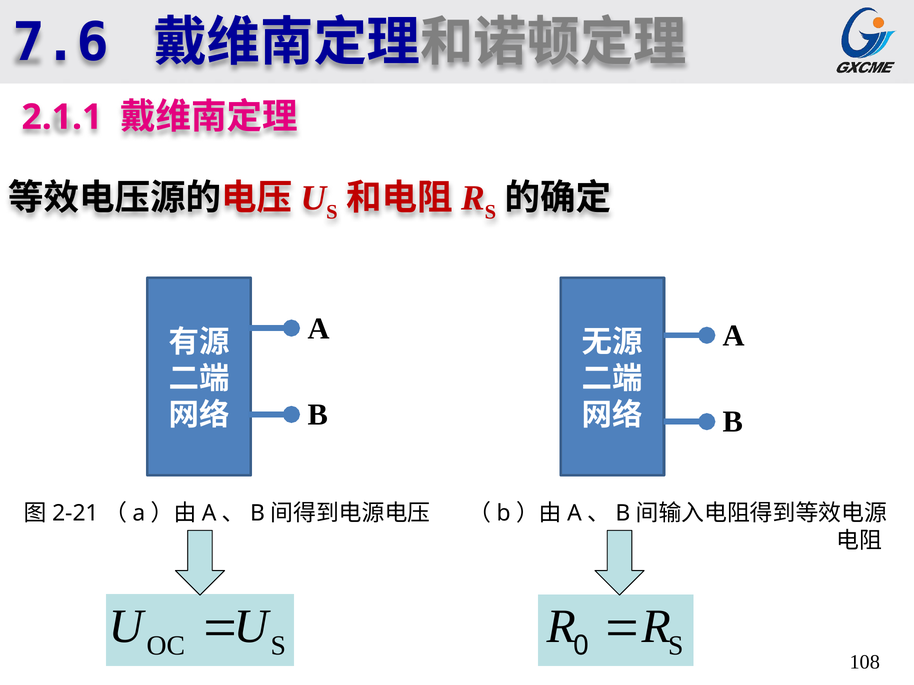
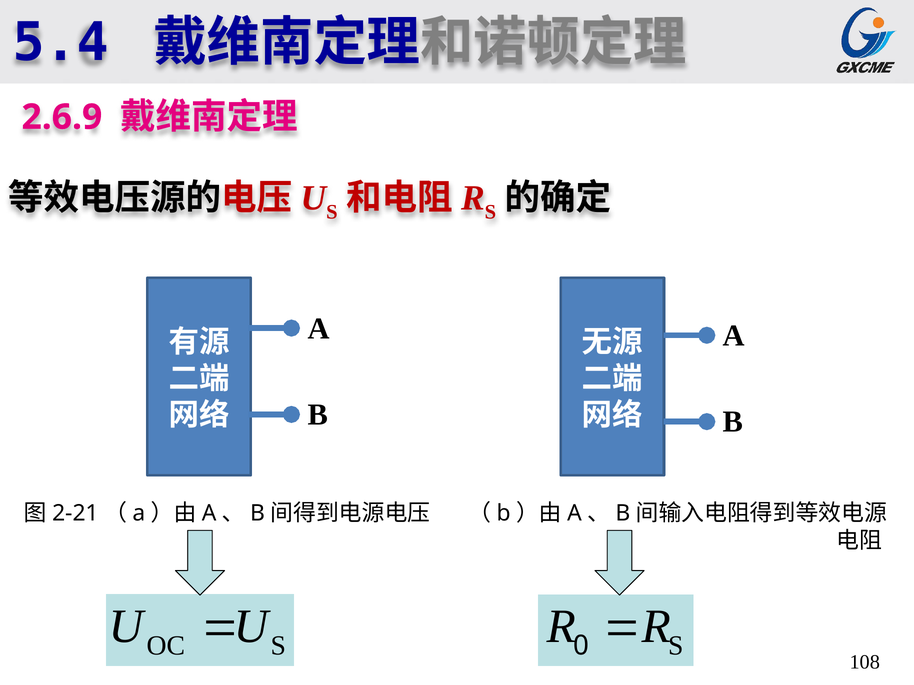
7.6: 7.6 -> 5.4
2.1.1: 2.1.1 -> 2.6.9
